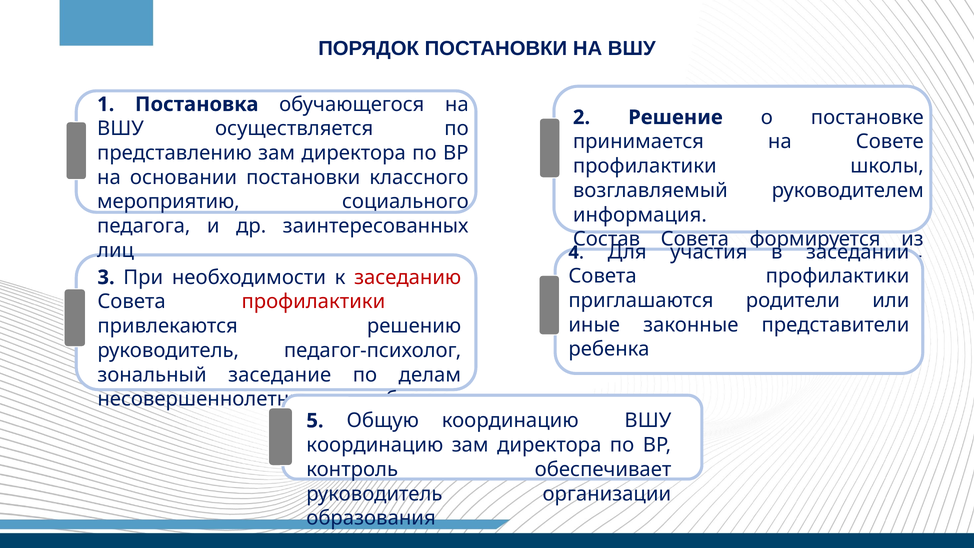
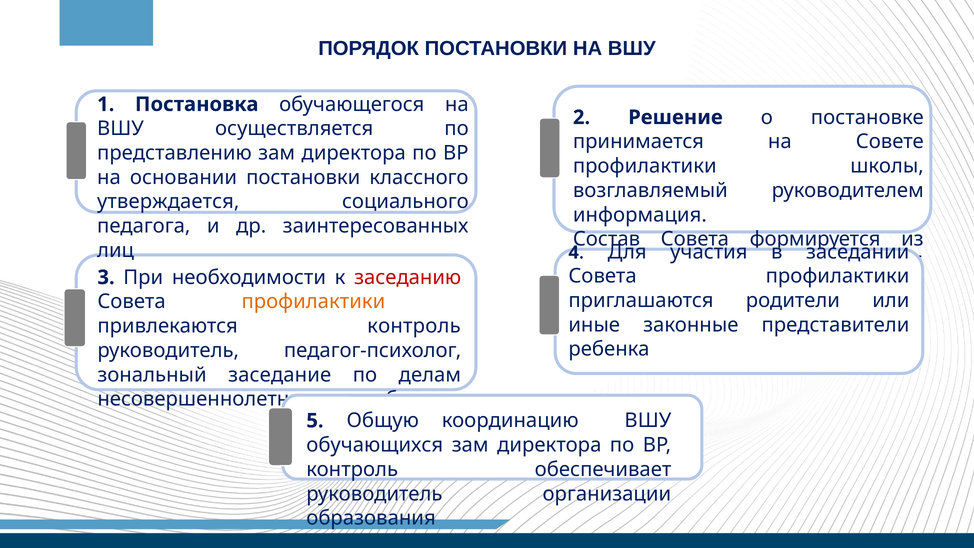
мероприятию: мероприятию -> утверждается
профилактики at (313, 302) colour: red -> orange
привлекаются решению: решению -> контроль
координацию at (375, 445): координацию -> обучающихся
